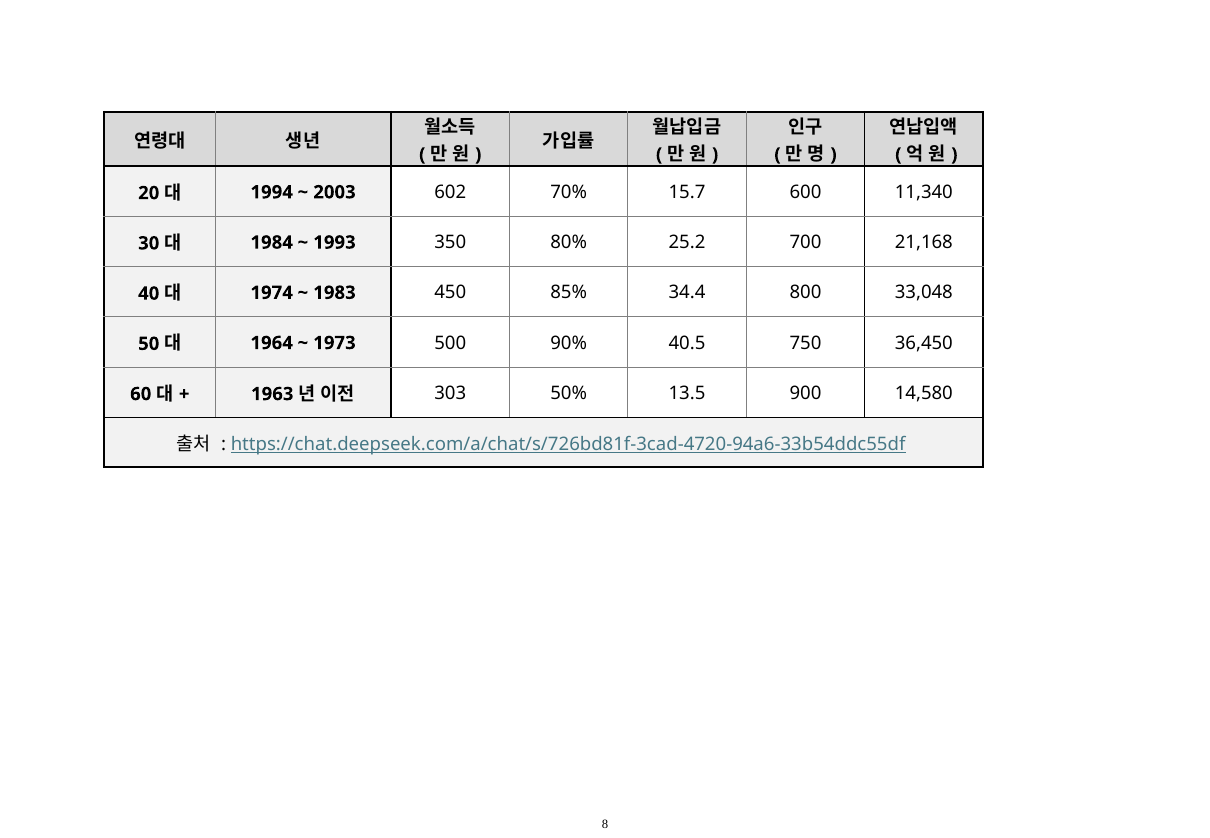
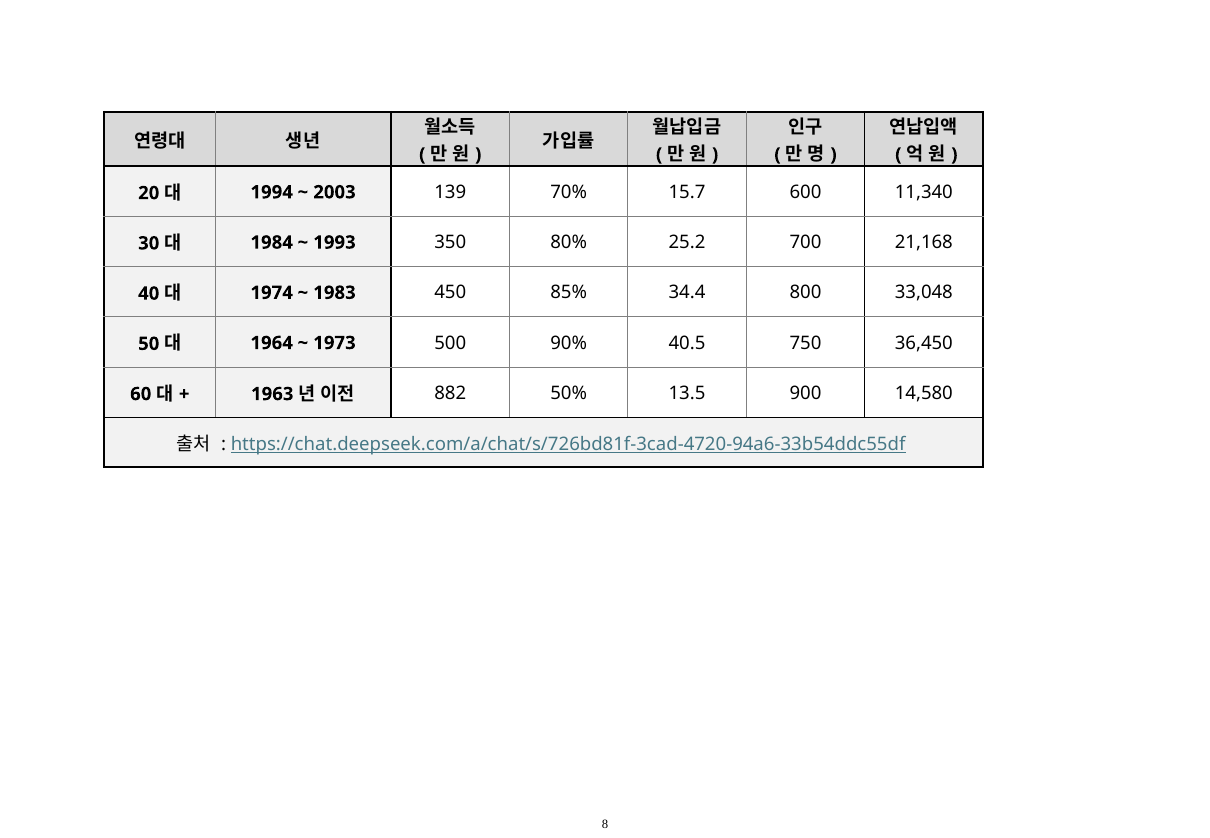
602: 602 -> 139
303: 303 -> 882
